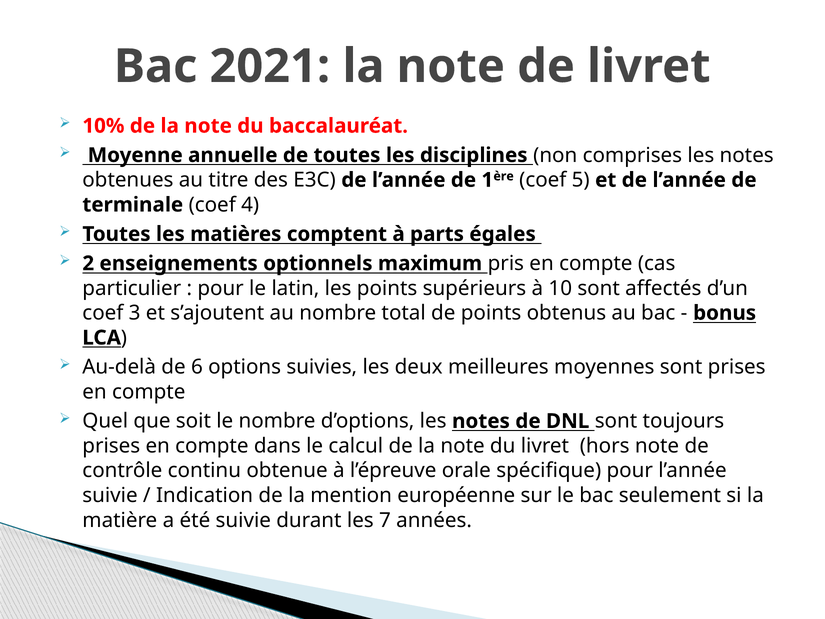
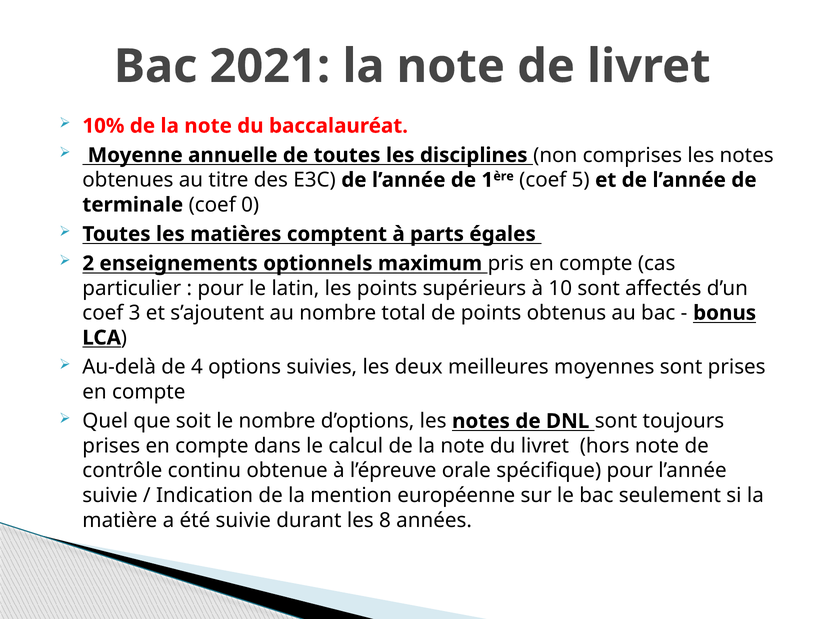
4: 4 -> 0
6: 6 -> 4
7: 7 -> 8
